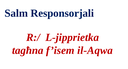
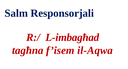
L-jipprietka: L-jipprietka -> L-imbagħad
